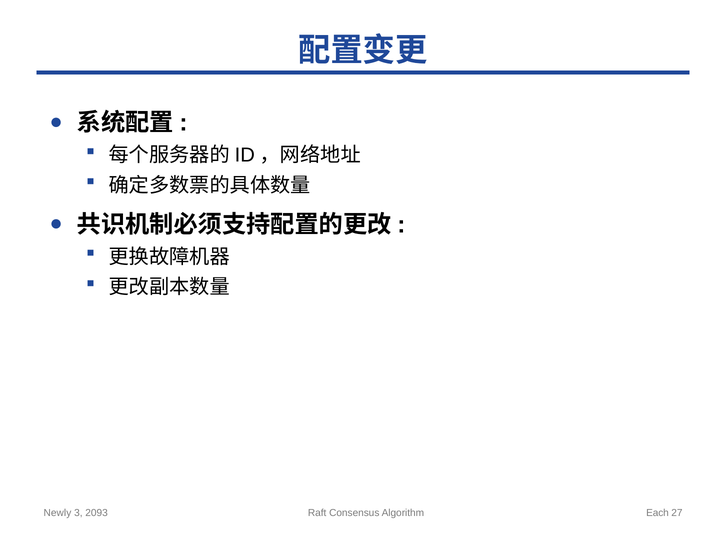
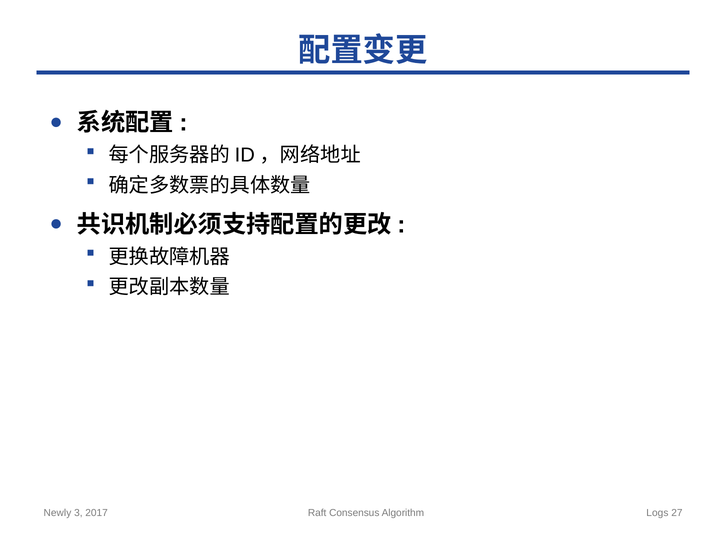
2093: 2093 -> 2017
Each: Each -> Logs
